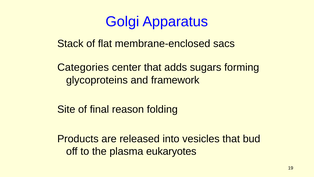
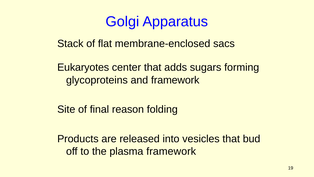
Categories: Categories -> Eukaryotes
plasma eukaryotes: eukaryotes -> framework
